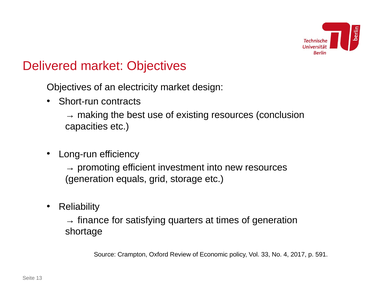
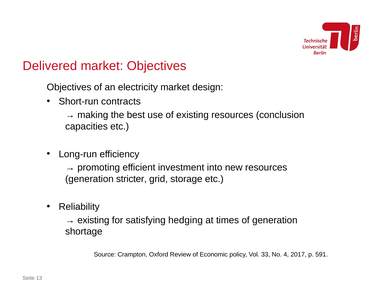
equals: equals -> stricter
finance at (93, 220): finance -> existing
quarters: quarters -> hedging
